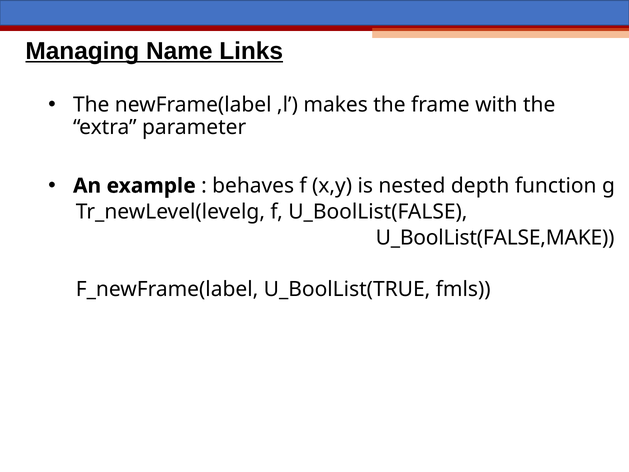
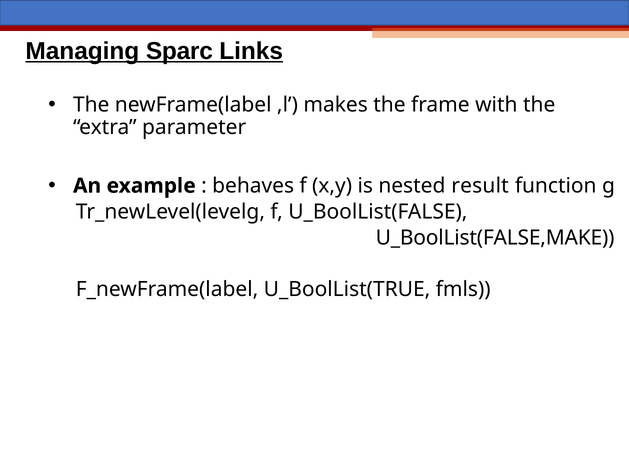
Name: Name -> Sparc
depth: depth -> result
